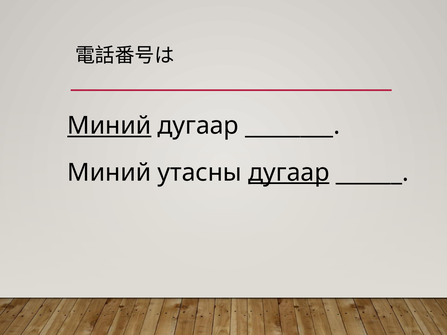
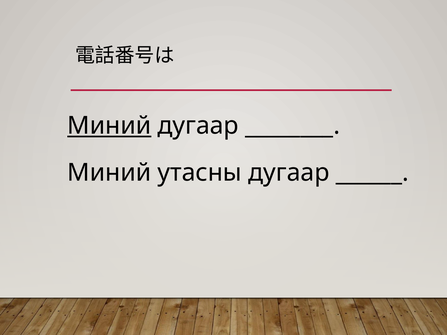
дугаар at (289, 173) underline: present -> none
